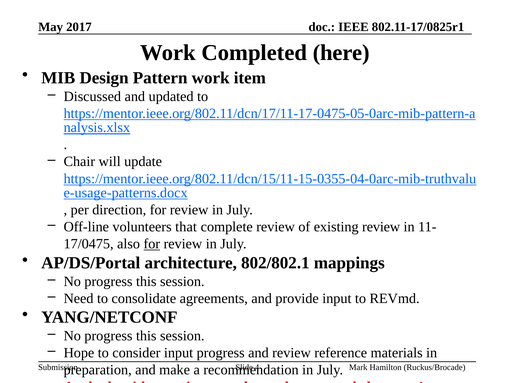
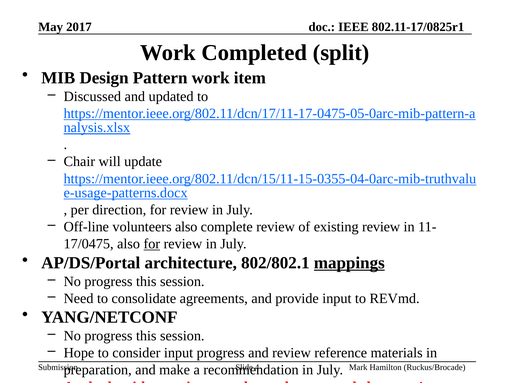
here: here -> split
volunteers that: that -> also
mappings underline: none -> present
